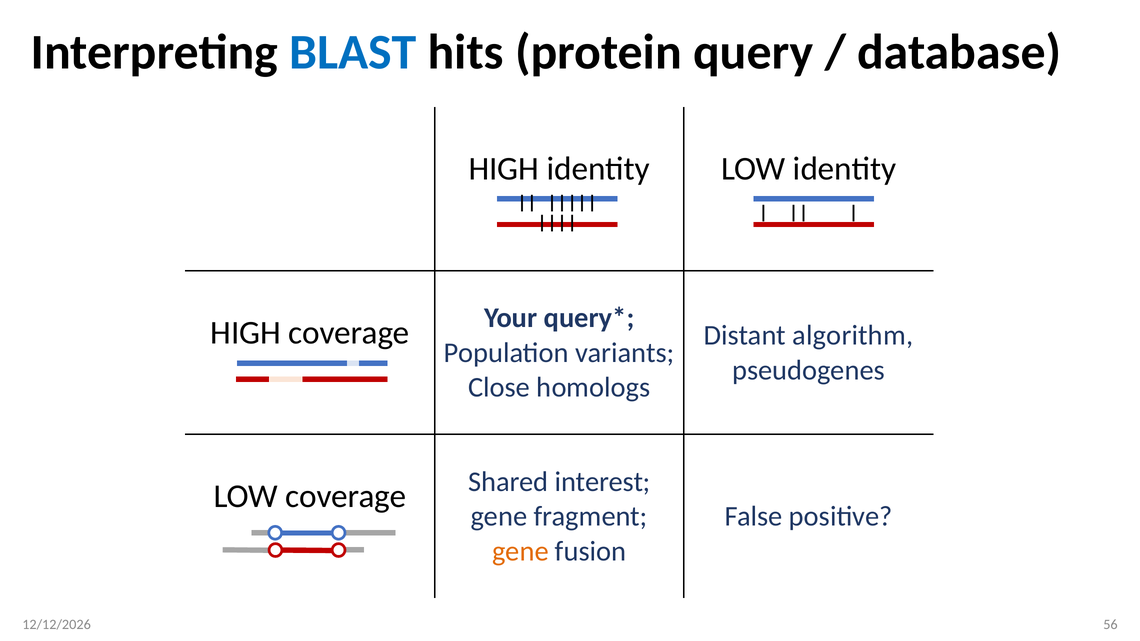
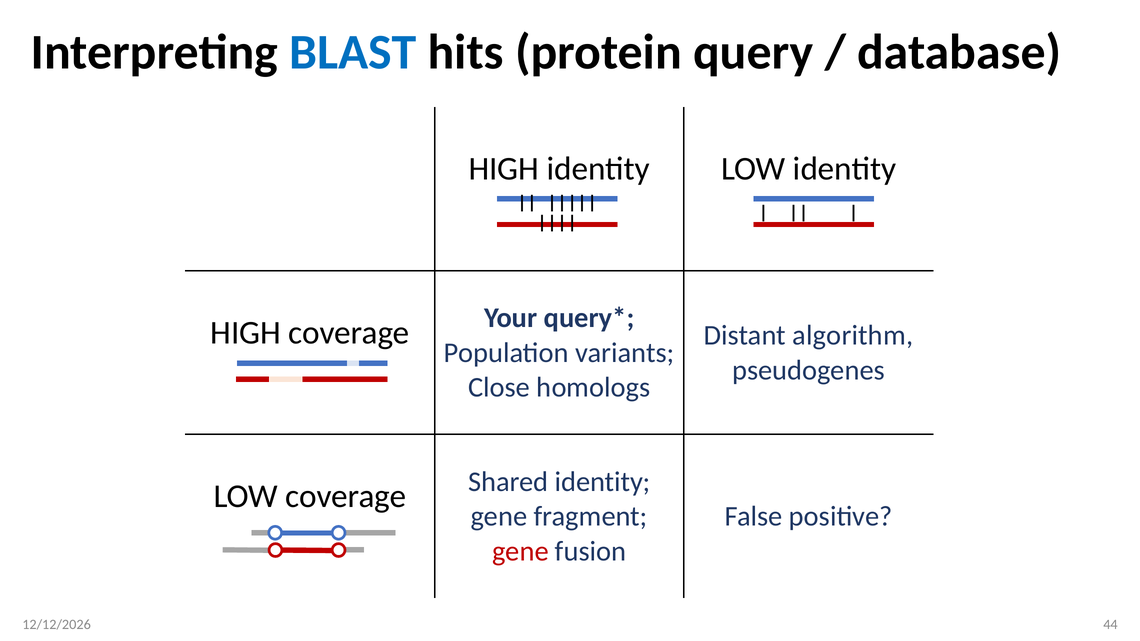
Shared interest: interest -> identity
gene at (520, 552) colour: orange -> red
56: 56 -> 44
